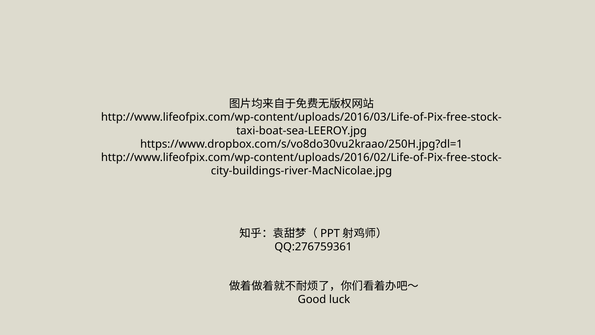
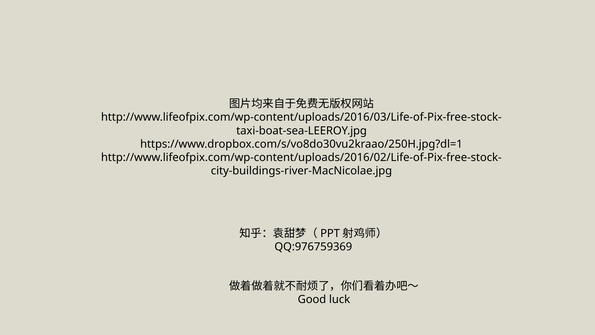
QQ:276759361: QQ:276759361 -> QQ:976759369
